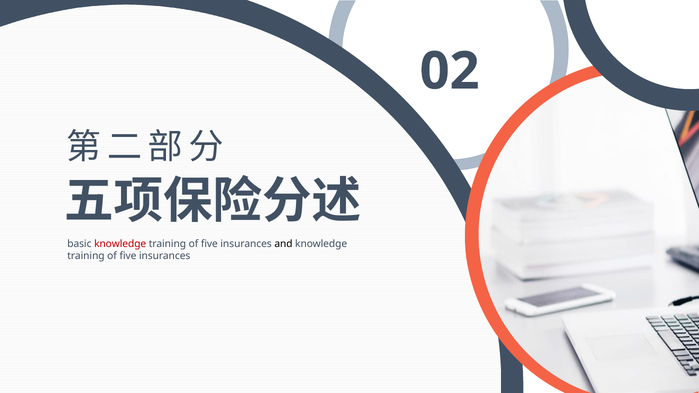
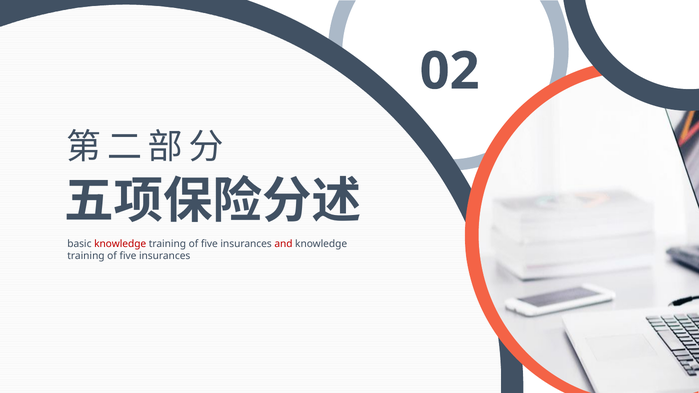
and colour: black -> red
